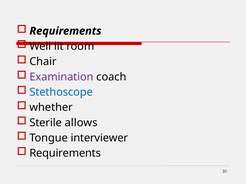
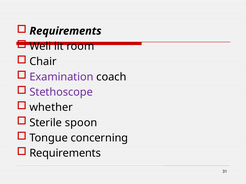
Stethoscope colour: blue -> purple
allows: allows -> spoon
interviewer: interviewer -> concerning
